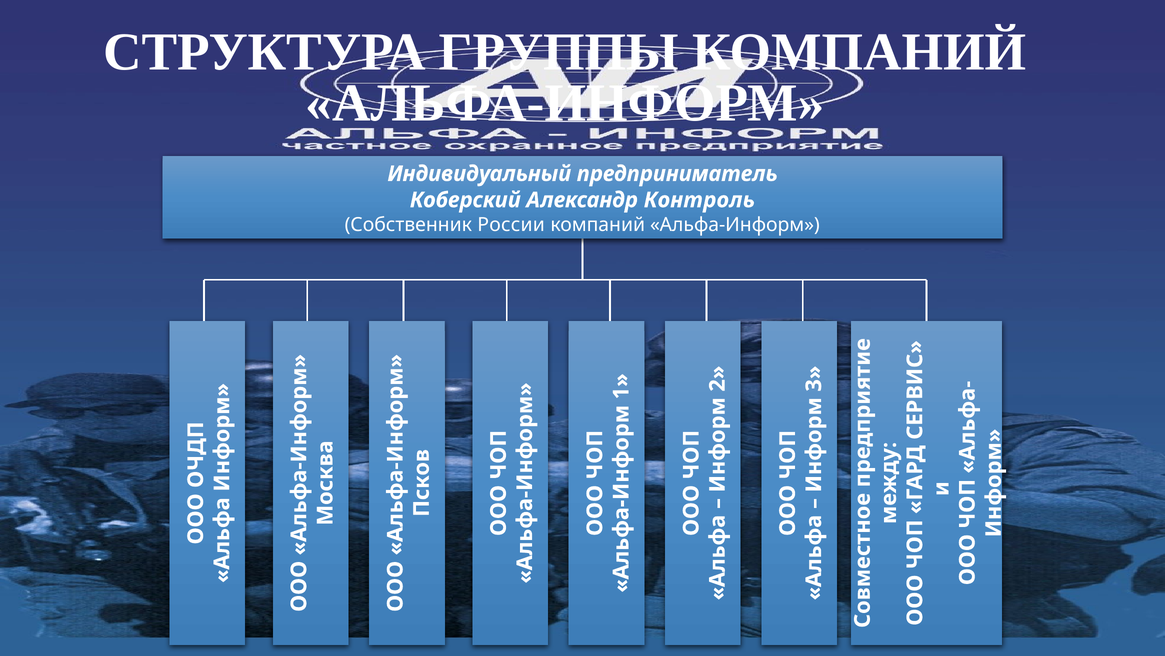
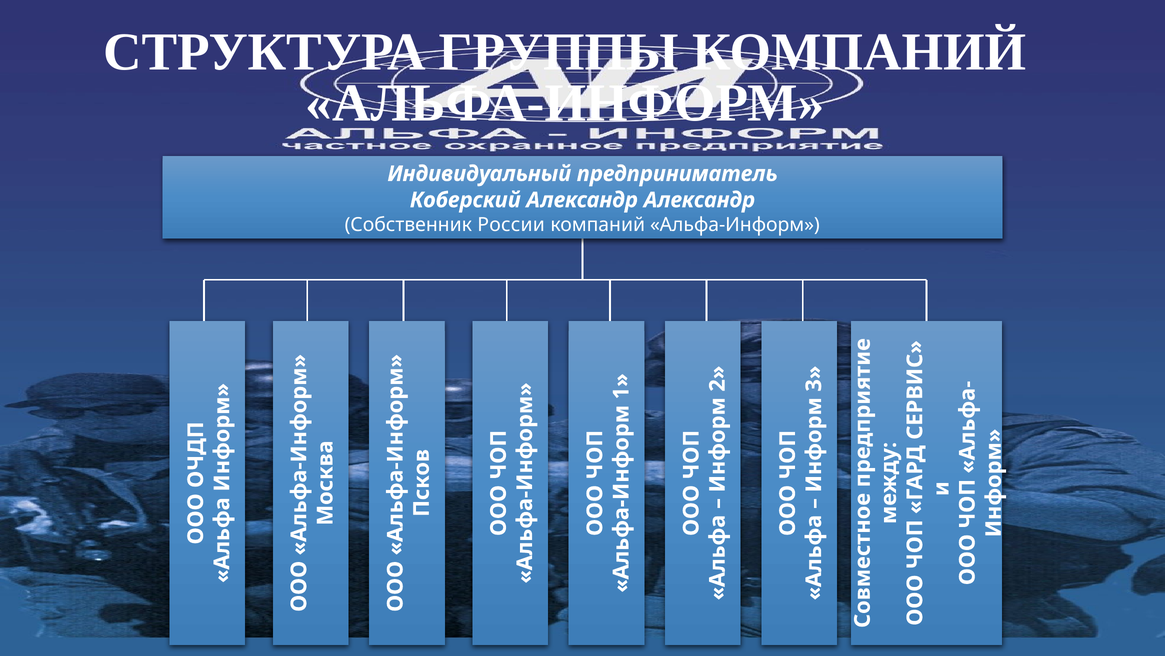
Александр Контроль: Контроль -> Александр
